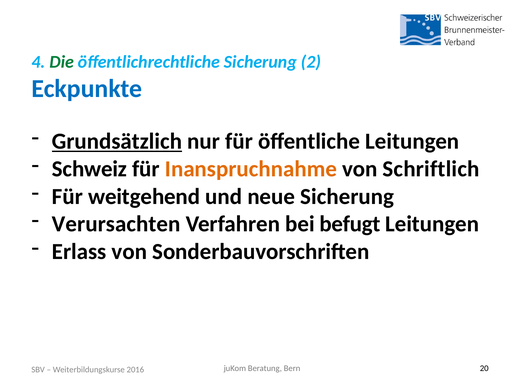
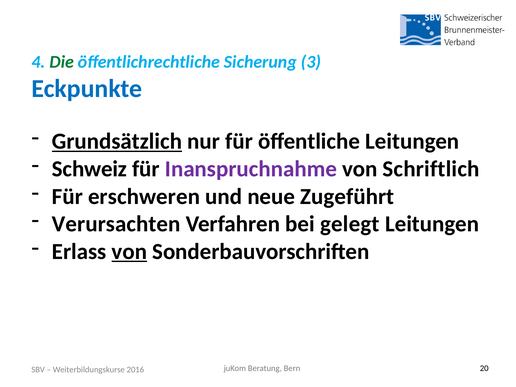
2: 2 -> 3
Inanspruchnahme colour: orange -> purple
weitgehend: weitgehend -> erschweren
neue Sicherung: Sicherung -> Zugeführt
befugt: befugt -> gelegt
von at (129, 252) underline: none -> present
